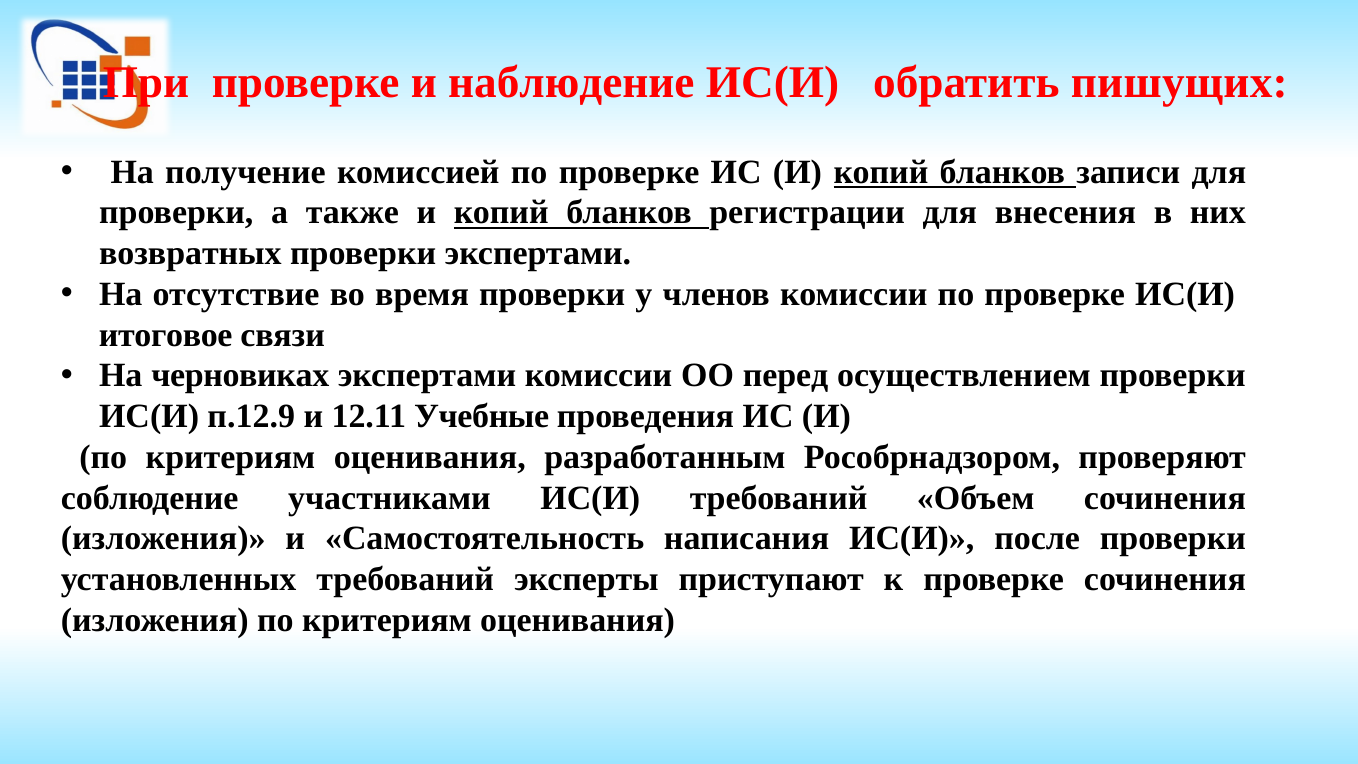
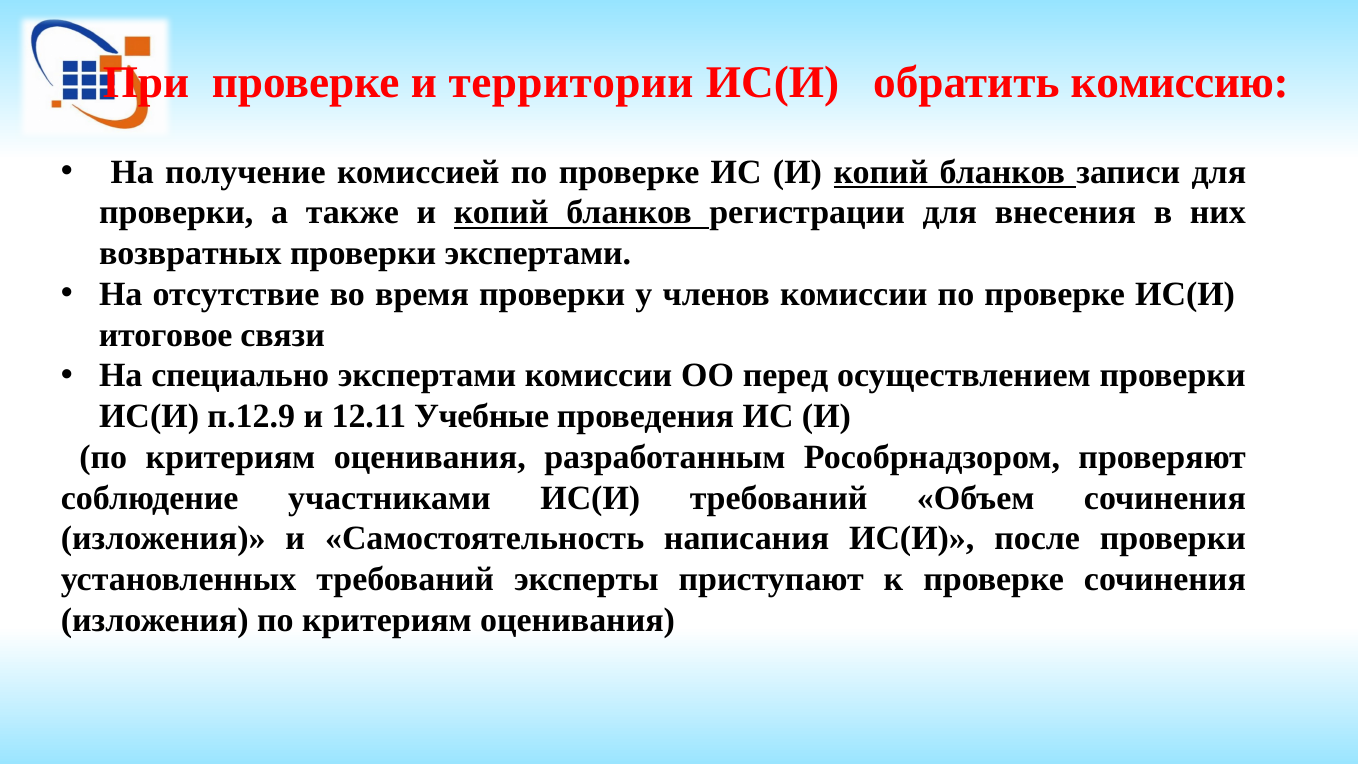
наблюдение: наблюдение -> территории
пишущих: пишущих -> комиссию
черновиках: черновиках -> специально
